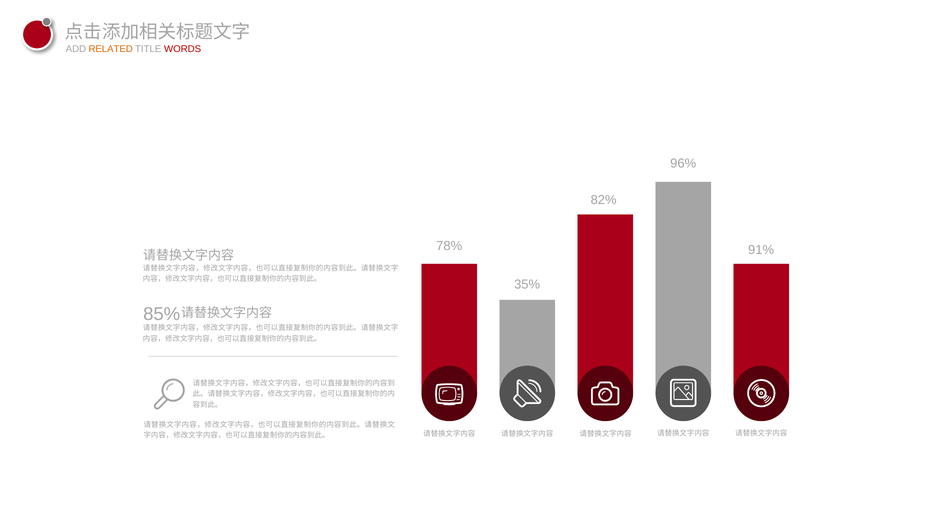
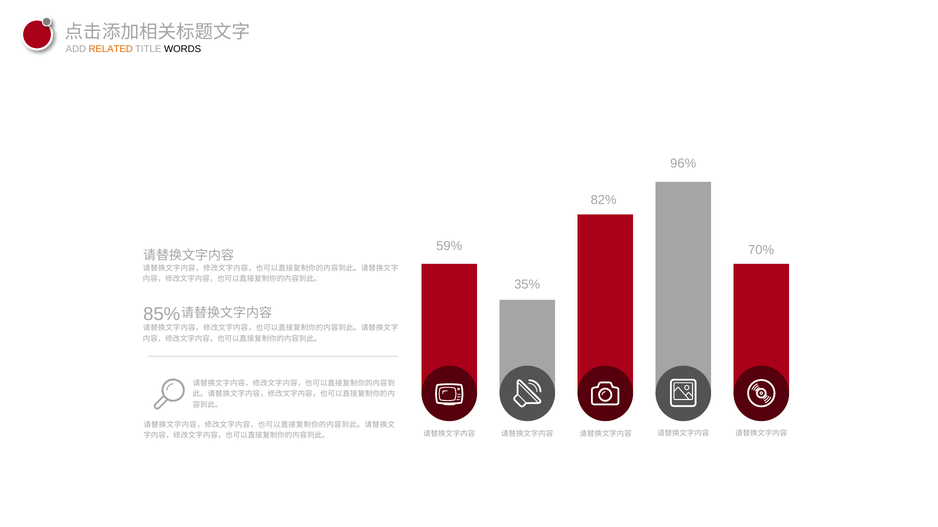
WORDS colour: red -> black
78%: 78% -> 59%
91%: 91% -> 70%
